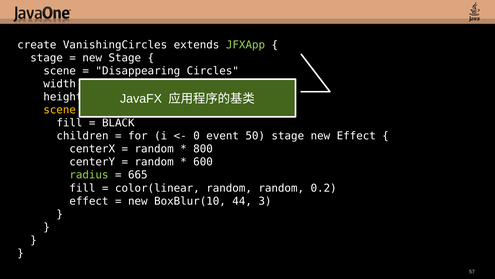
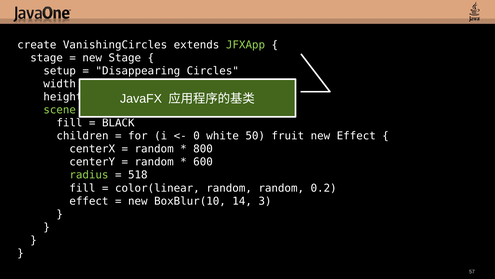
scene at (60, 71): scene -> setup
scene at (60, 110) colour: yellow -> light green
event: event -> white
50 stage: stage -> fruit
665: 665 -> 518
44: 44 -> 14
